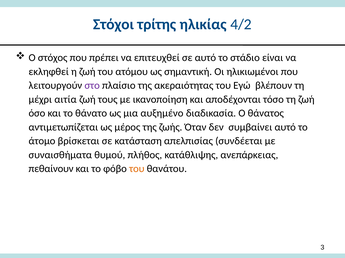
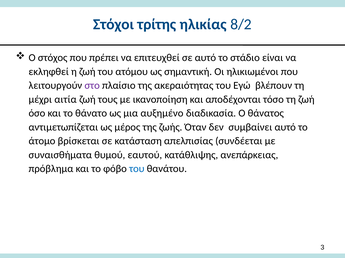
4/2: 4/2 -> 8/2
πλήθος: πλήθος -> εαυτού
πεθαίνουν: πεθαίνουν -> πρόβλημα
του at (137, 169) colour: orange -> blue
